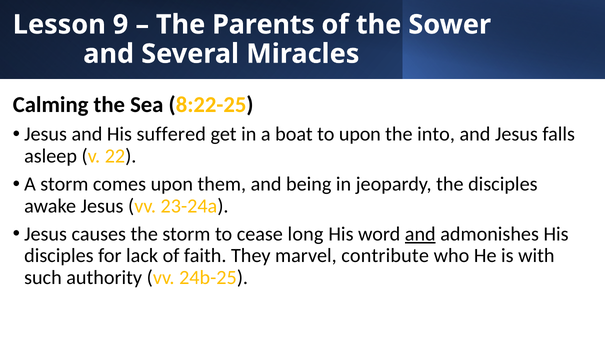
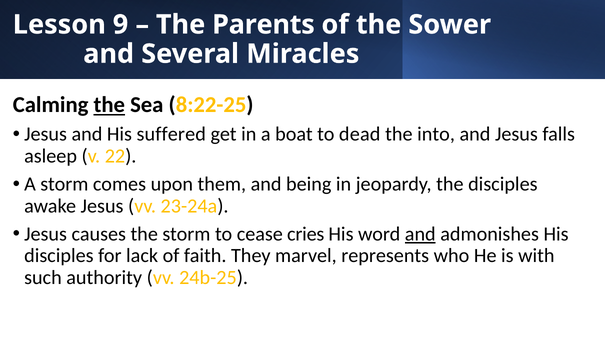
the at (109, 105) underline: none -> present
to upon: upon -> dead
long: long -> cries
contribute: contribute -> represents
